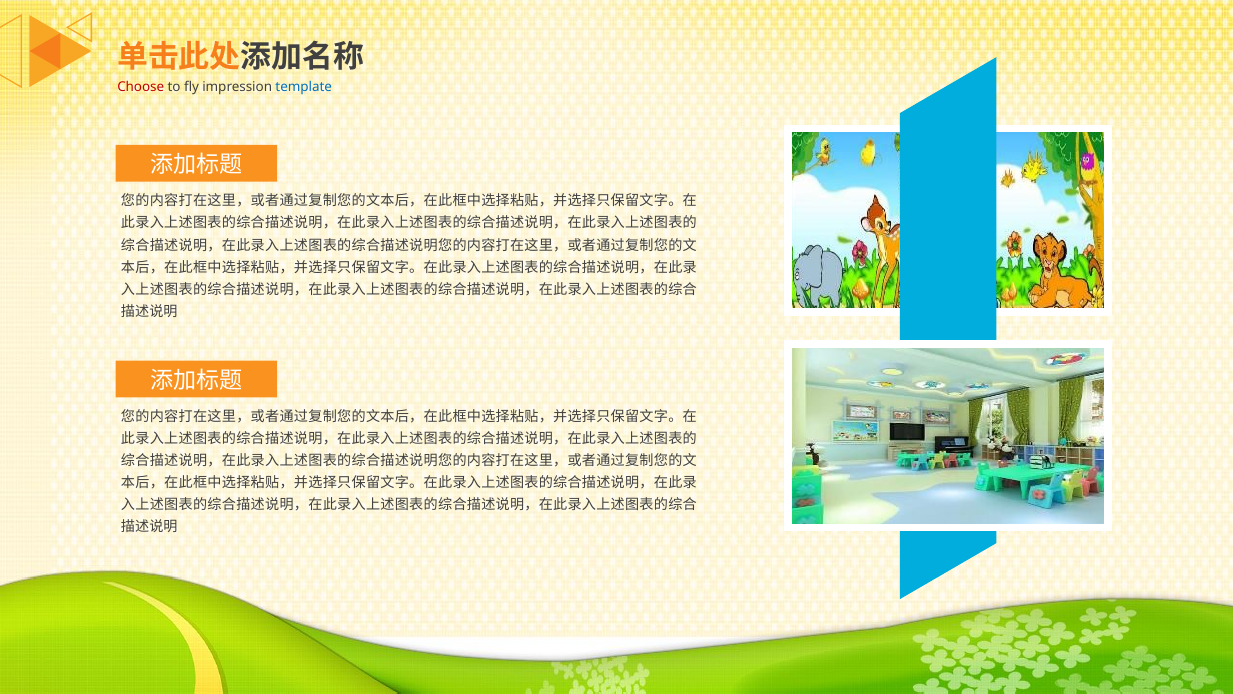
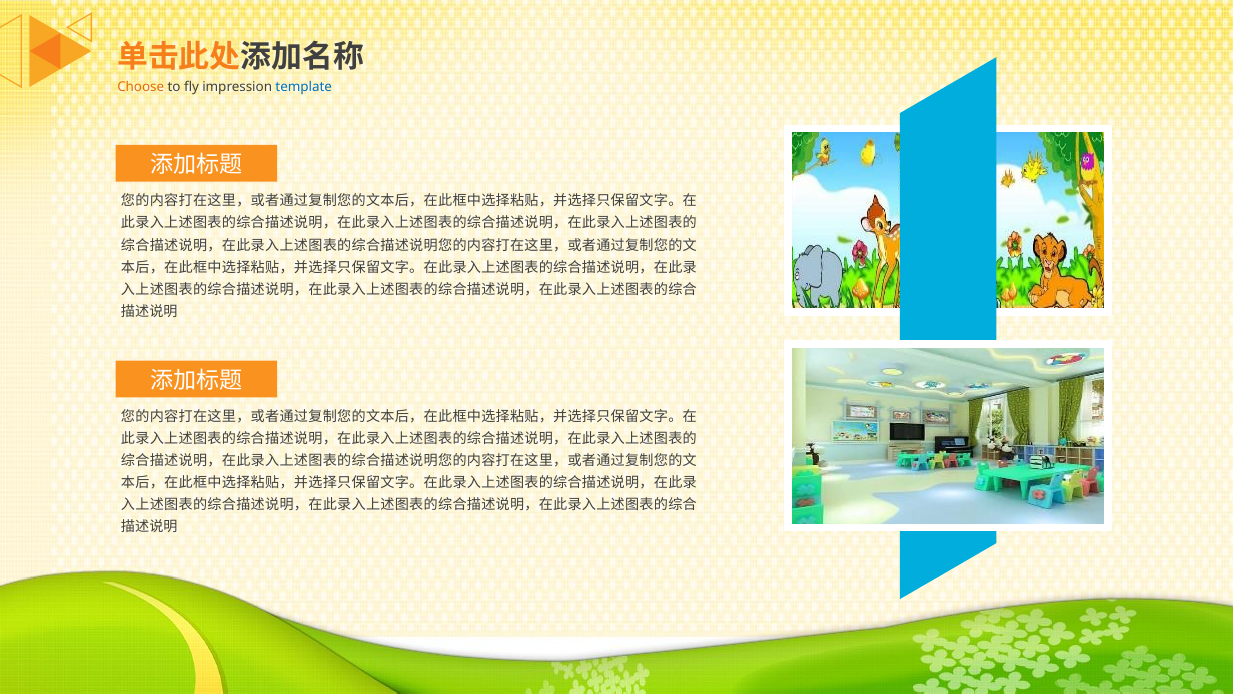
Choose colour: red -> orange
